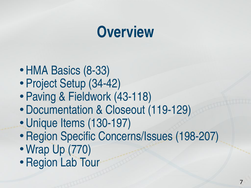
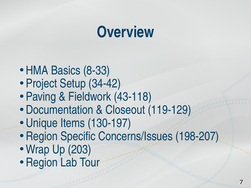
770: 770 -> 203
